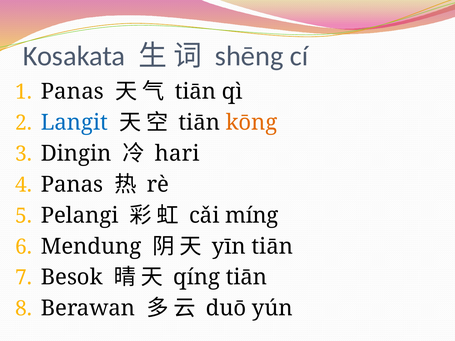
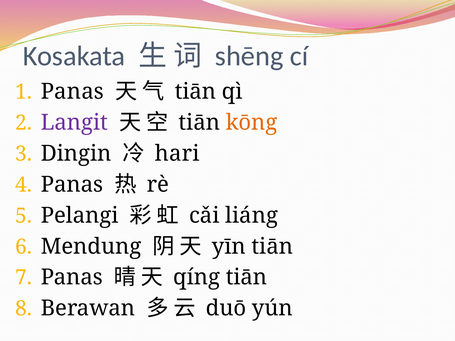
Langit colour: blue -> purple
míng: míng -> liáng
Besok at (72, 278): Besok -> Panas
